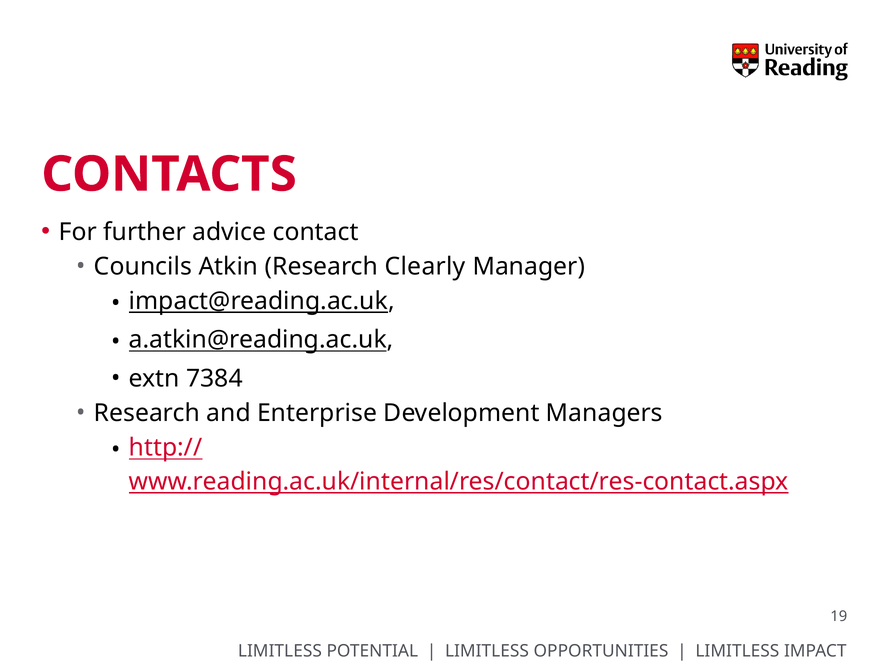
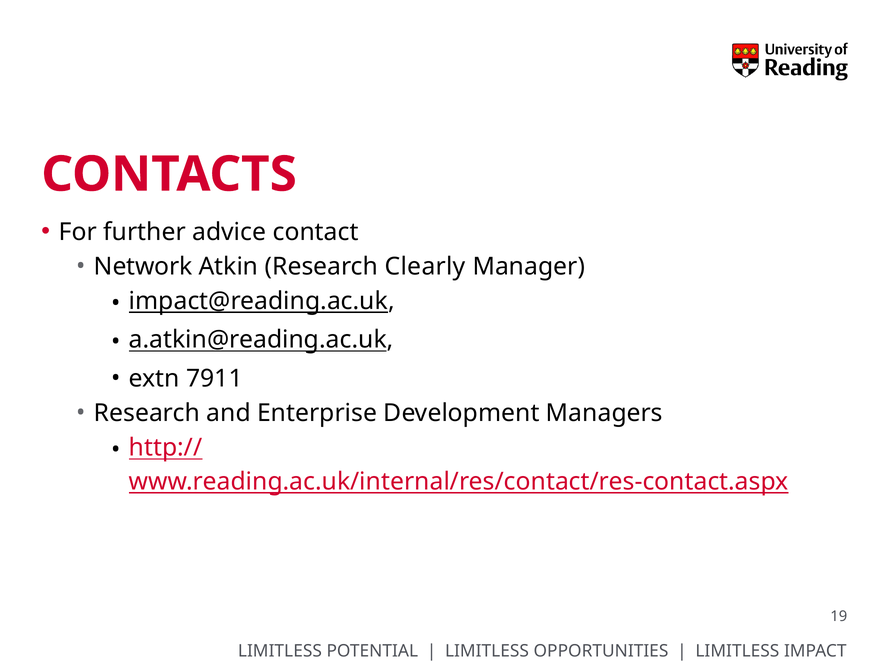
Councils: Councils -> Network
7384: 7384 -> 7911
